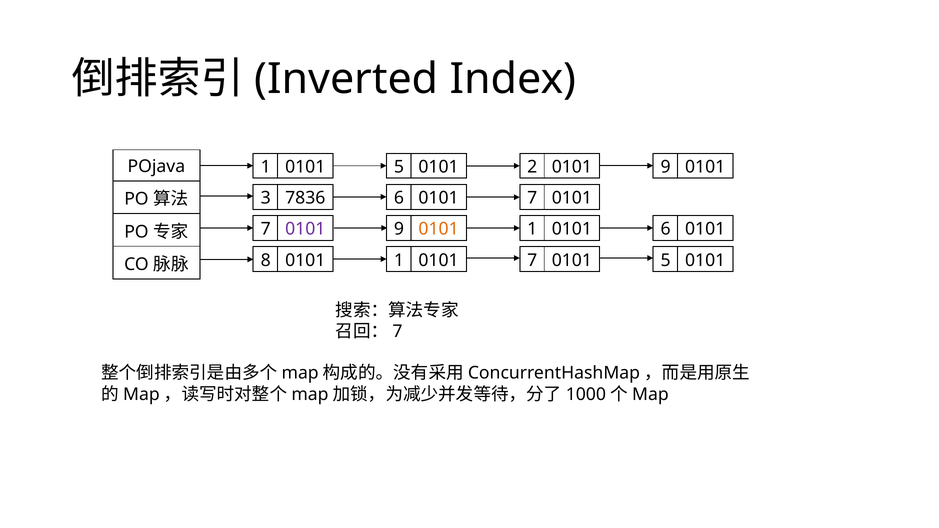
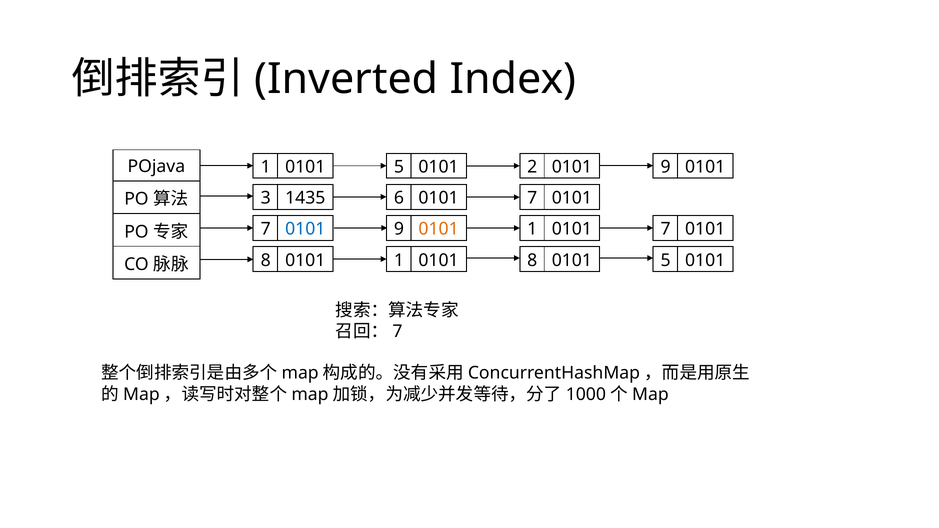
7836: 7836 -> 1435
0101 at (305, 229) colour: purple -> blue
1 0101 6: 6 -> 7
1 0101 7: 7 -> 8
